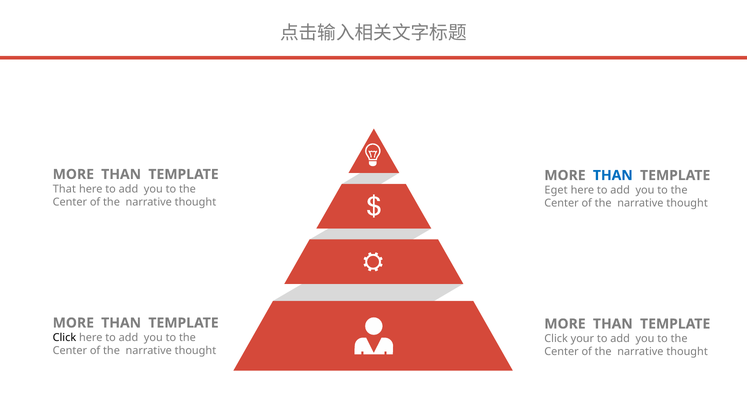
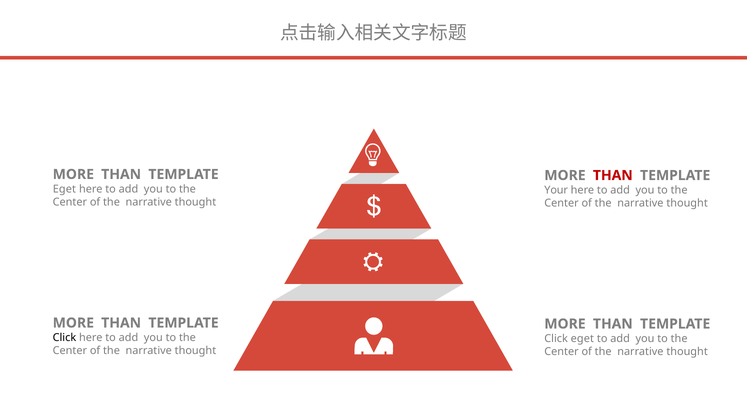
THAN at (613, 176) colour: blue -> red
That at (64, 189): That -> Eget
Eget: Eget -> Your
Click your: your -> eget
